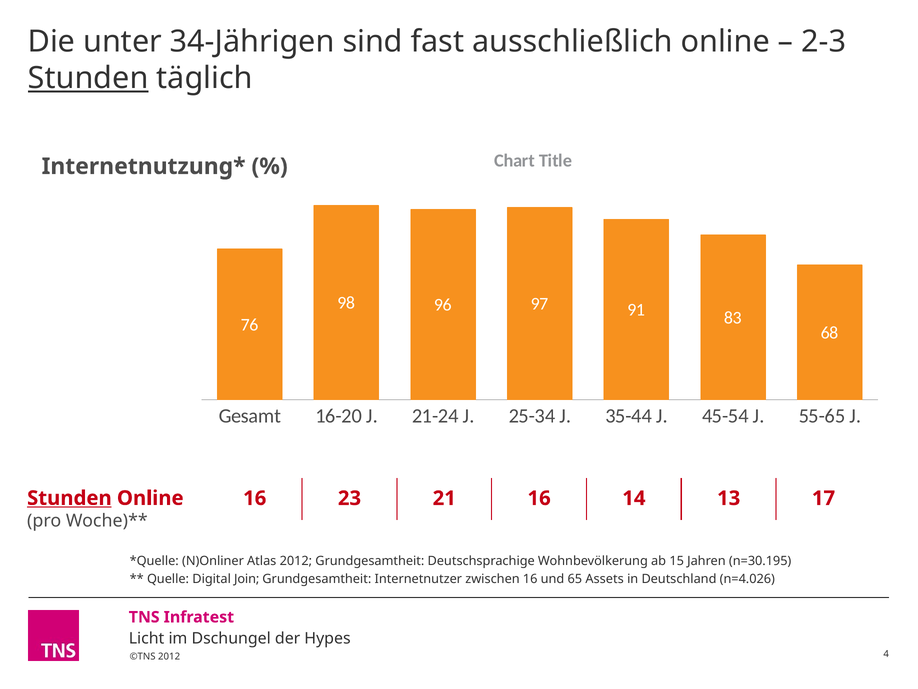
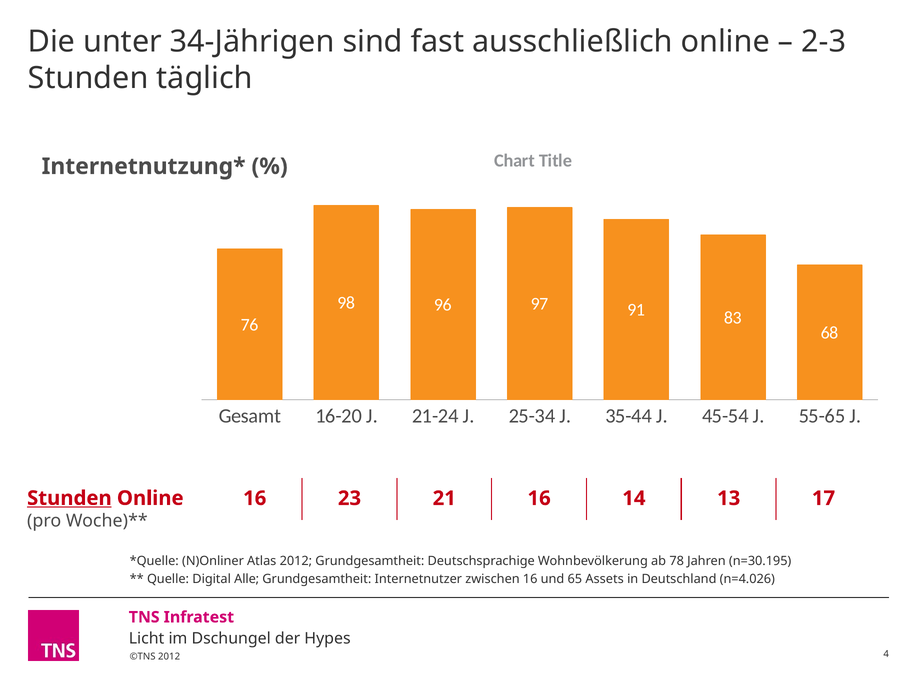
Stunden at (88, 78) underline: present -> none
15: 15 -> 78
Join: Join -> Alle
